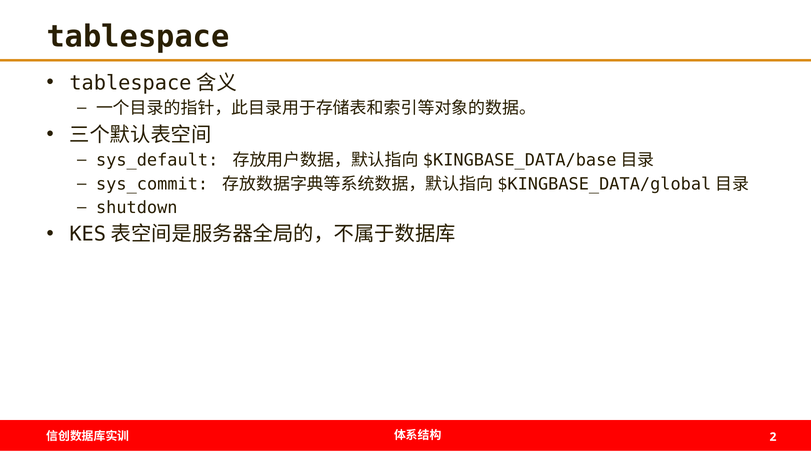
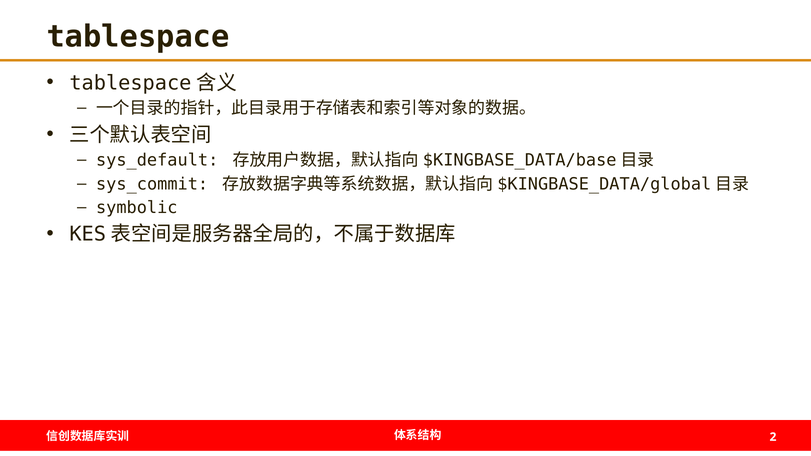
shutdown: shutdown -> symbolic
